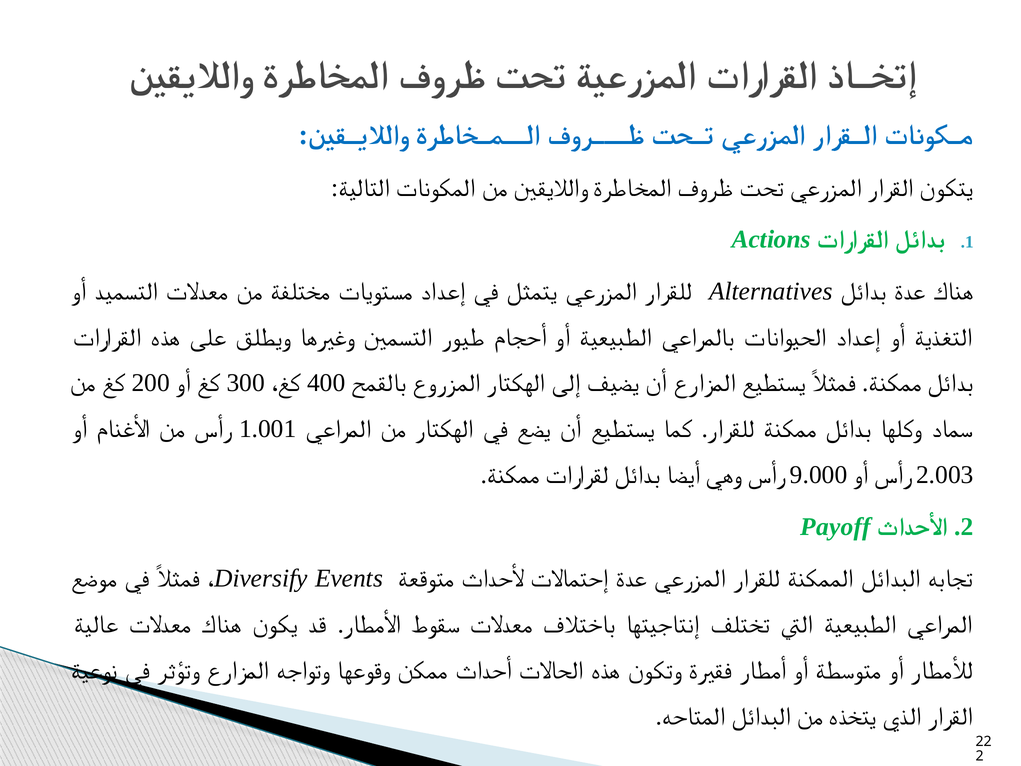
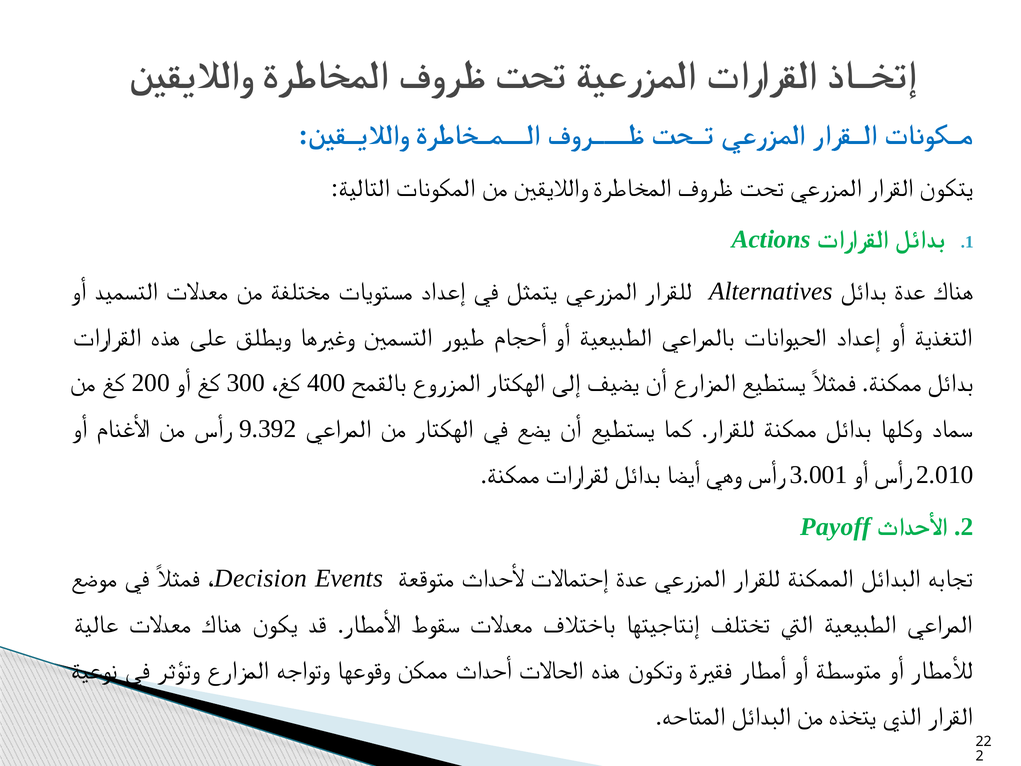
1.001: 1.001 -> 9.392
9.000: 9.000 -> 3.001
2.003: 2.003 -> 2.010
Diversify: Diversify -> Decision
